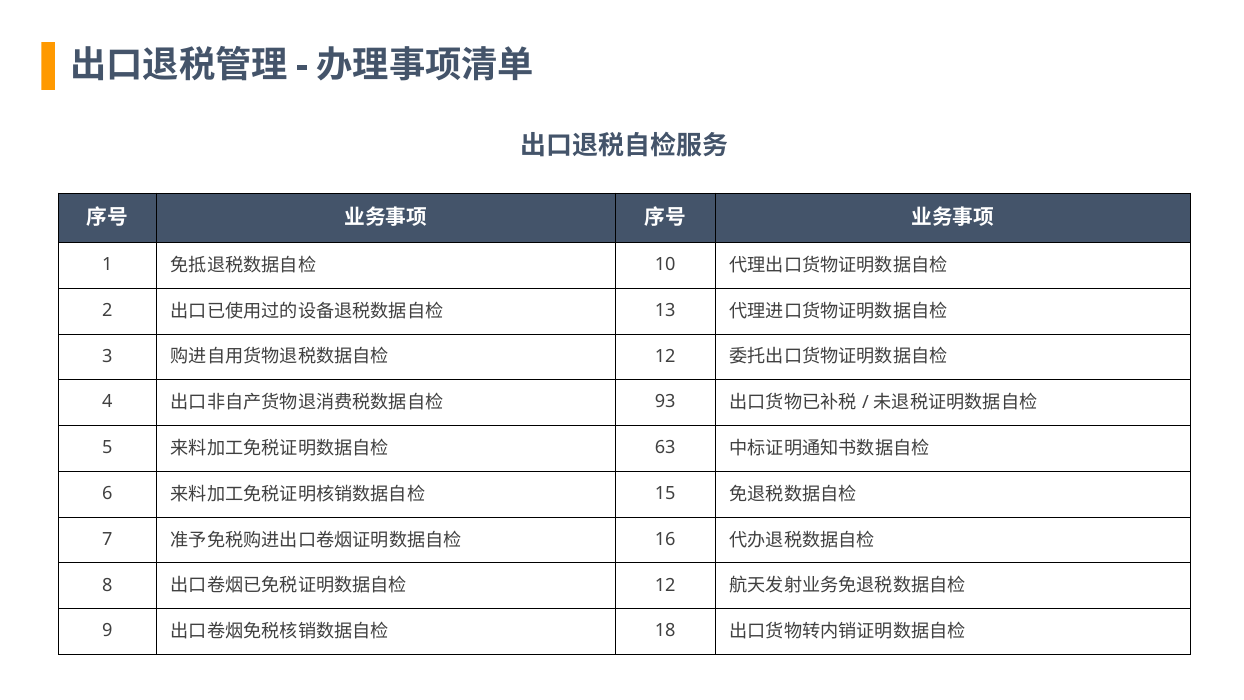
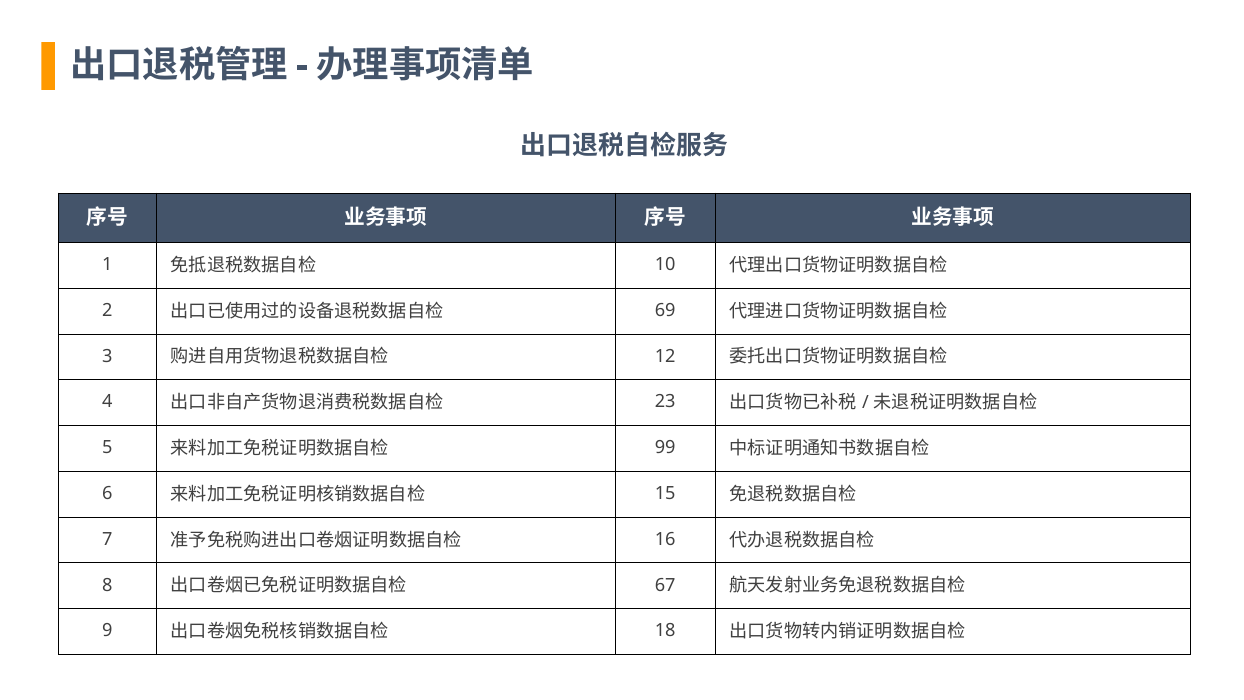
13: 13 -> 69
93: 93 -> 23
63: 63 -> 99
12 at (665, 585): 12 -> 67
